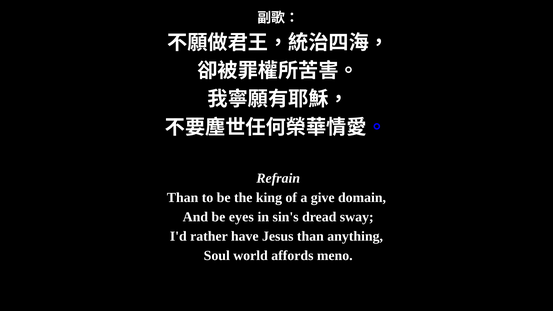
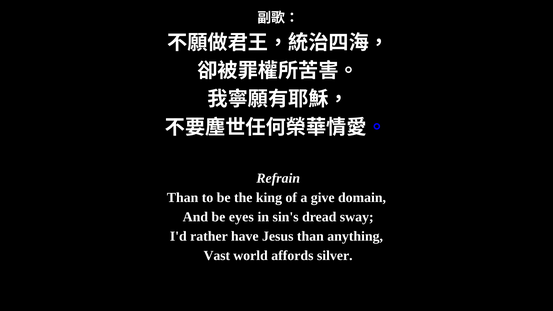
Soul: Soul -> Vast
meno: meno -> silver
